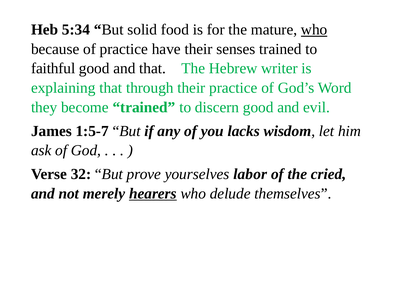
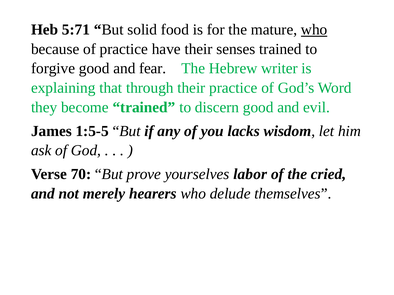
5:34: 5:34 -> 5:71
faithful: faithful -> forgive
and that: that -> fear
1:5-7: 1:5-7 -> 1:5-5
32: 32 -> 70
hearers underline: present -> none
